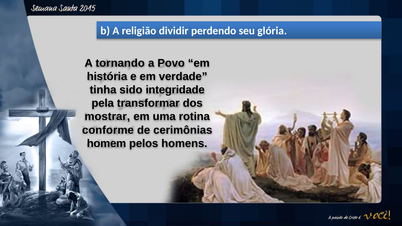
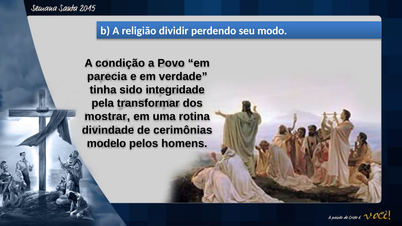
glória: glória -> modo
tornando: tornando -> condição
história: história -> parecia
conforme: conforme -> divindade
homem: homem -> modelo
